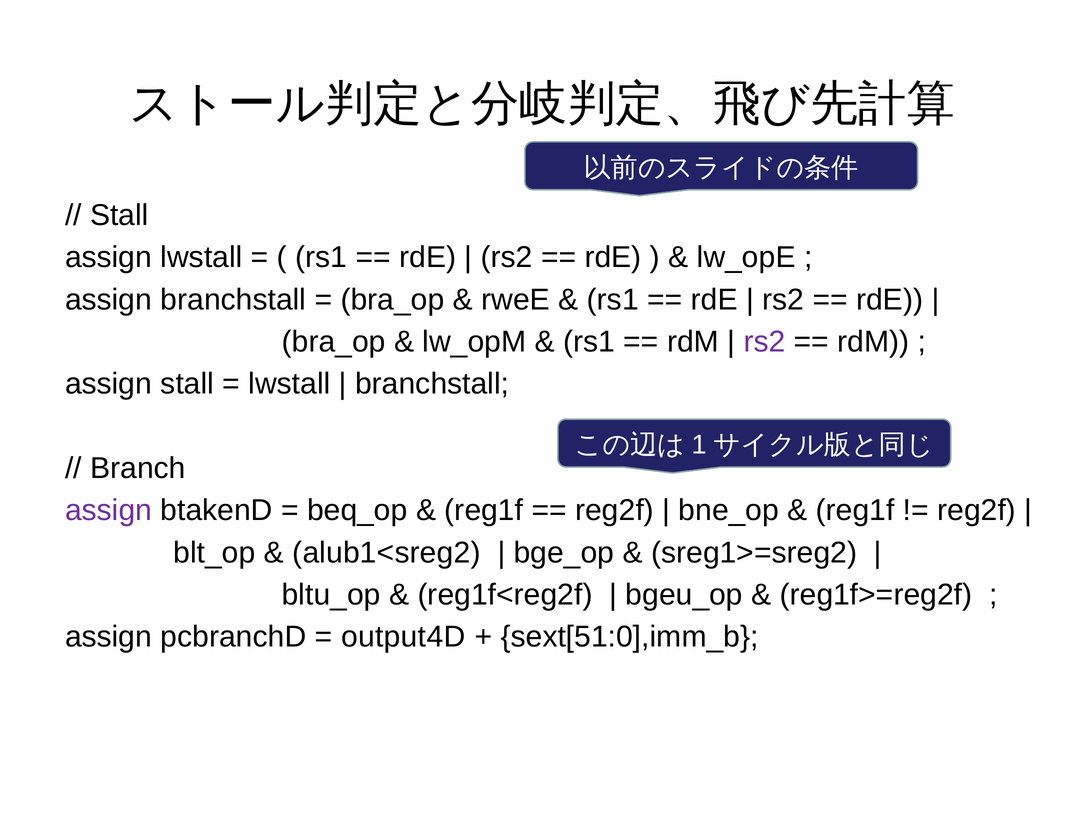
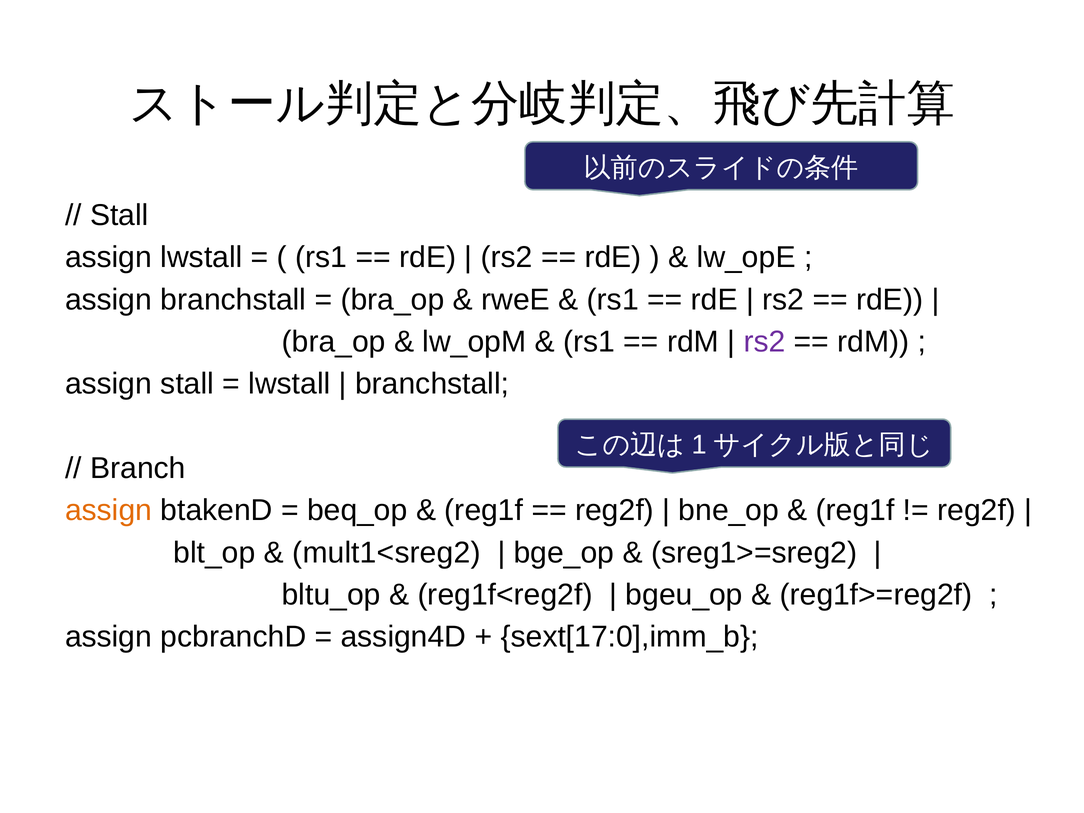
assign at (109, 510) colour: purple -> orange
alub1<sreg2: alub1<sreg2 -> mult1<sreg2
output4D: output4D -> assign4D
sext[51:0],imm_b: sext[51:0],imm_b -> sext[17:0],imm_b
